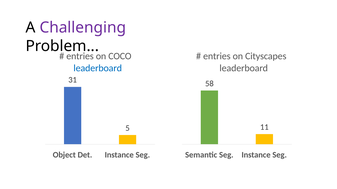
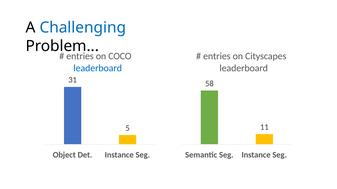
Challenging colour: purple -> blue
